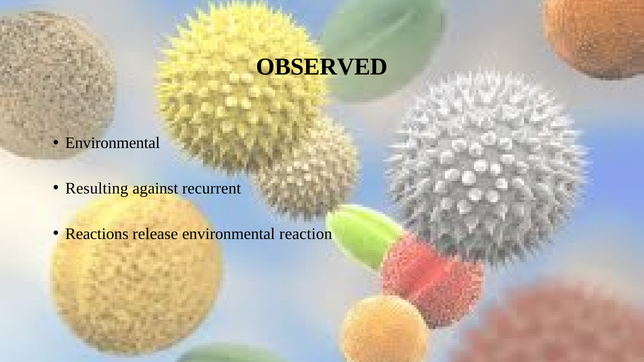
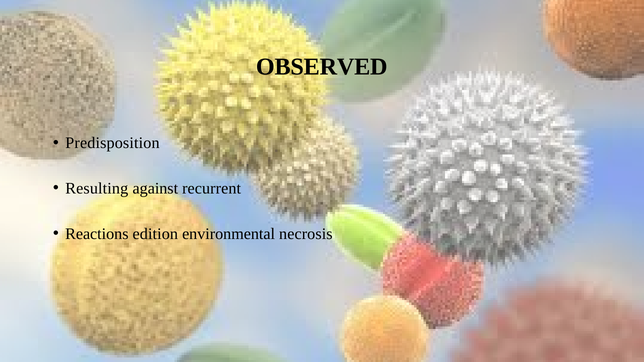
Environmental at (113, 143): Environmental -> Predisposition
release: release -> edition
reaction: reaction -> necrosis
